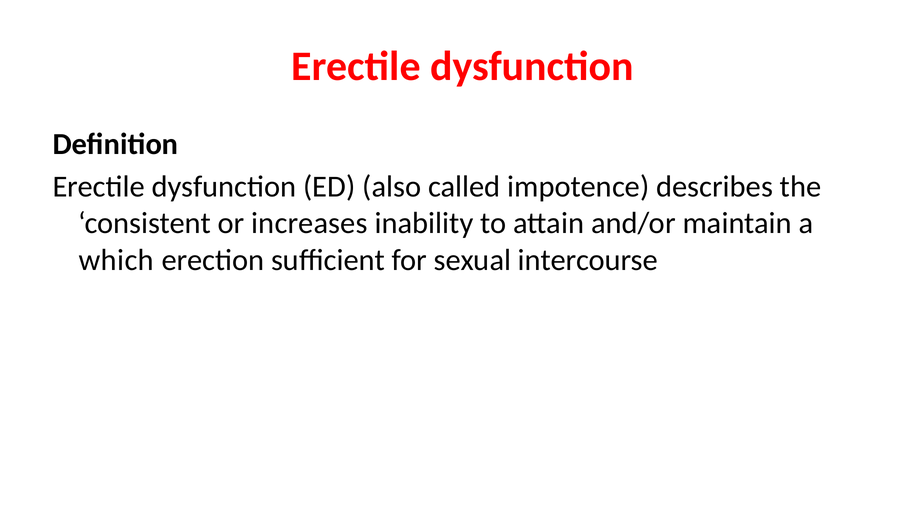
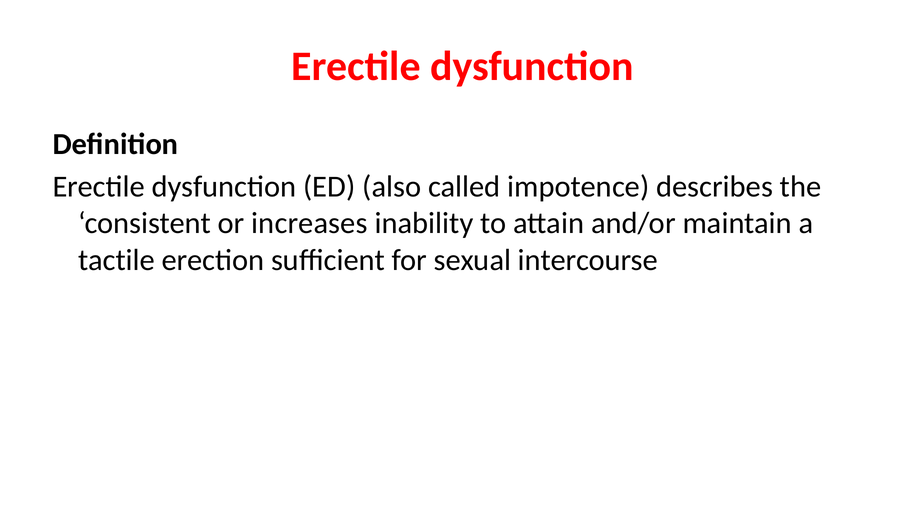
which: which -> tactile
